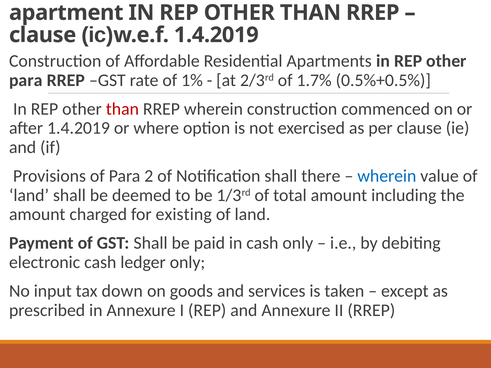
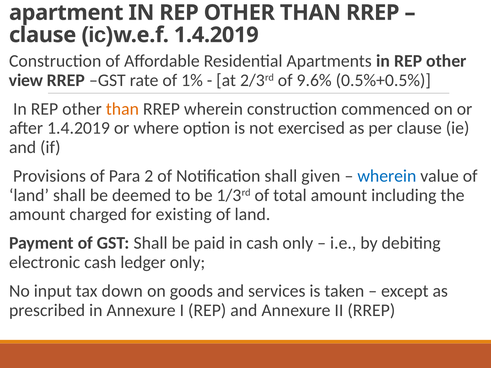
para at (26, 80): para -> view
1.7%: 1.7% -> 9.6%
than at (122, 109) colour: red -> orange
there: there -> given
